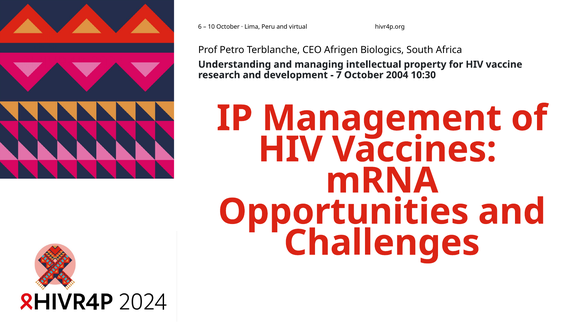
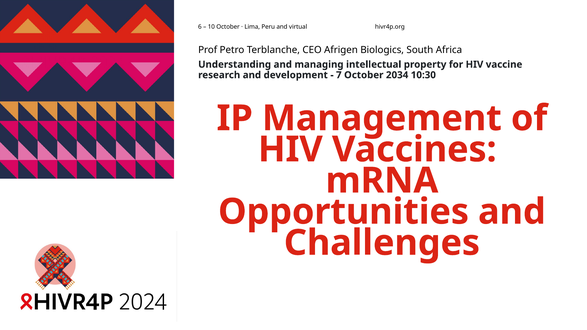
2004: 2004 -> 2034
